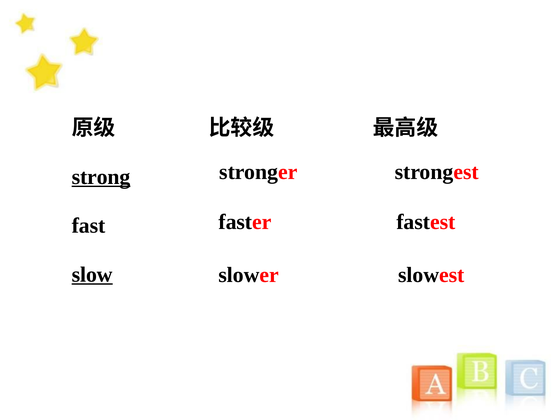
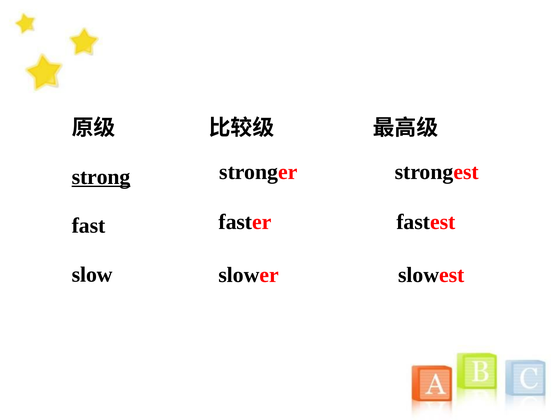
slow underline: present -> none
